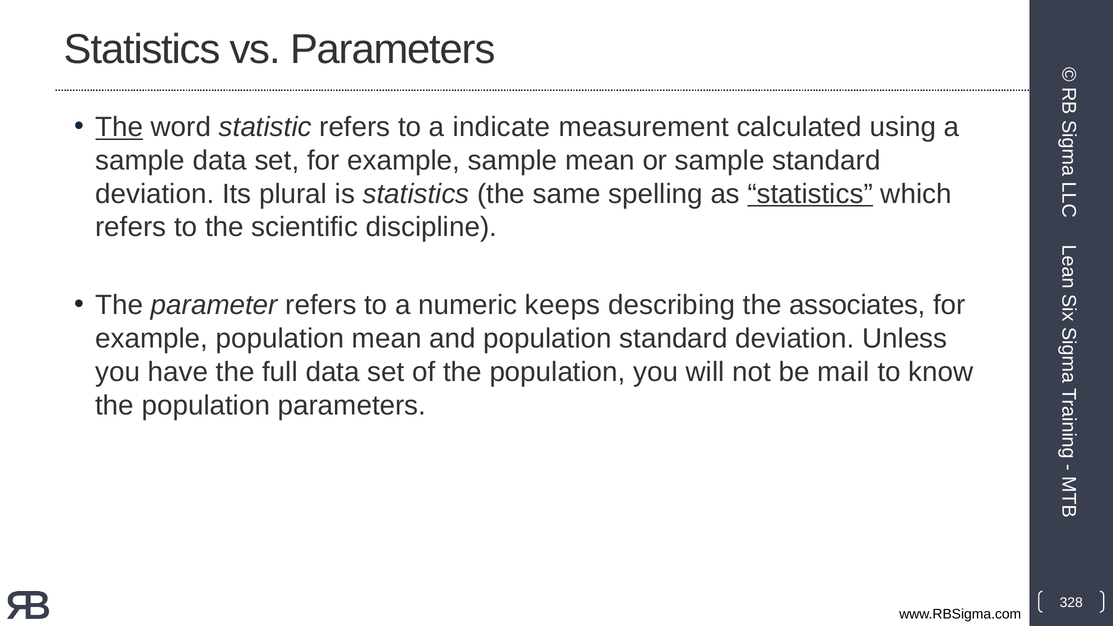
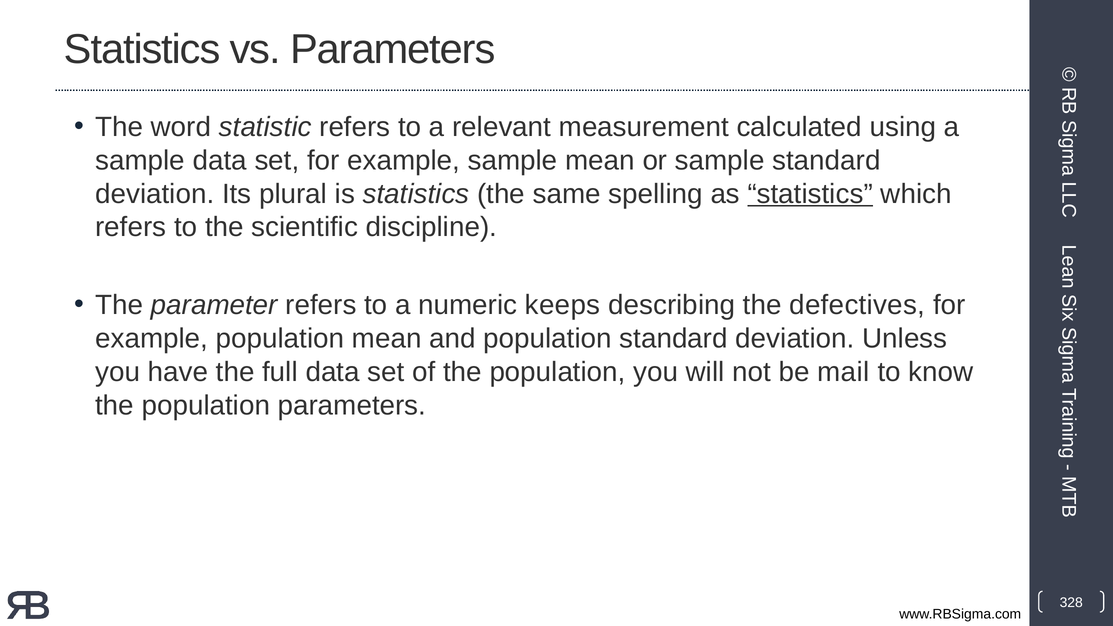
The at (119, 127) underline: present -> none
indicate: indicate -> relevant
associates: associates -> defectives
